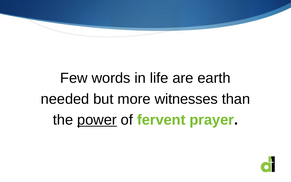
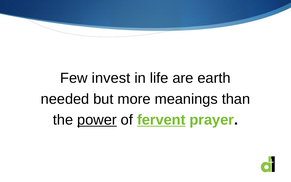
words: words -> invest
witnesses: witnesses -> meanings
fervent underline: none -> present
